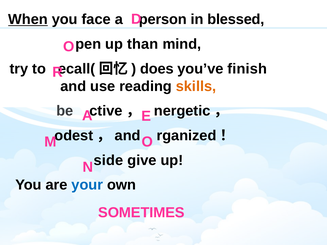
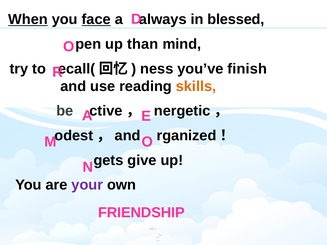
face underline: none -> present
person: person -> always
does: does -> ness
side: side -> gets
your colour: blue -> purple
SOMETIMES: SOMETIMES -> FRIENDSHIP
